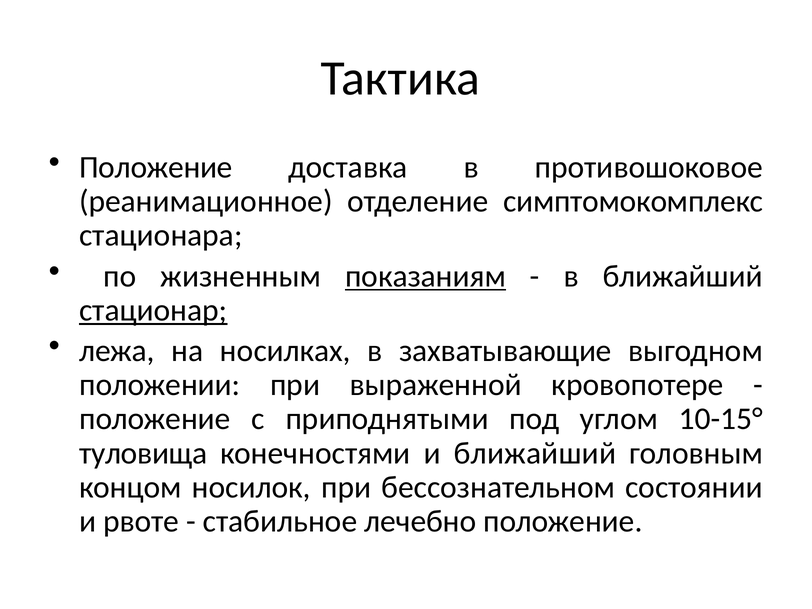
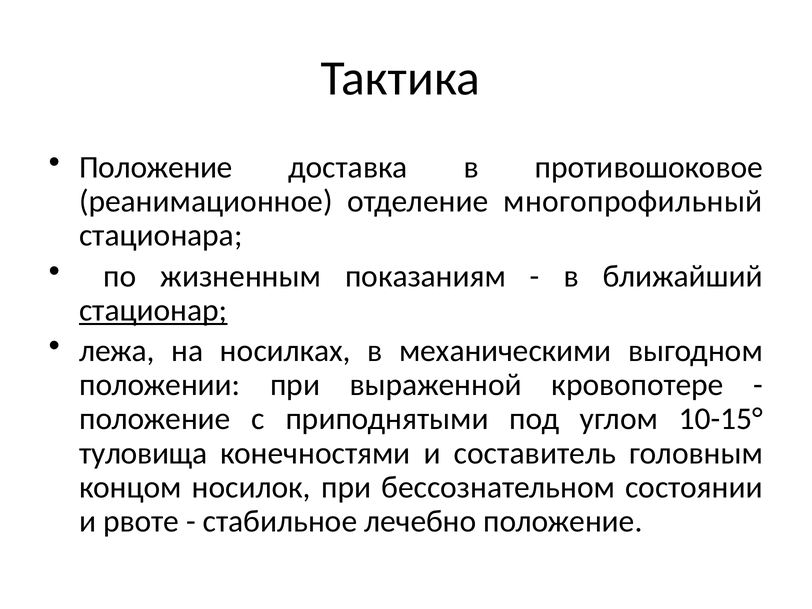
симптомокомплекс: симптомокомплекс -> многопрофильный
показаниям underline: present -> none
захватывающие: захватывающие -> механическими
и ближайший: ближайший -> составитель
